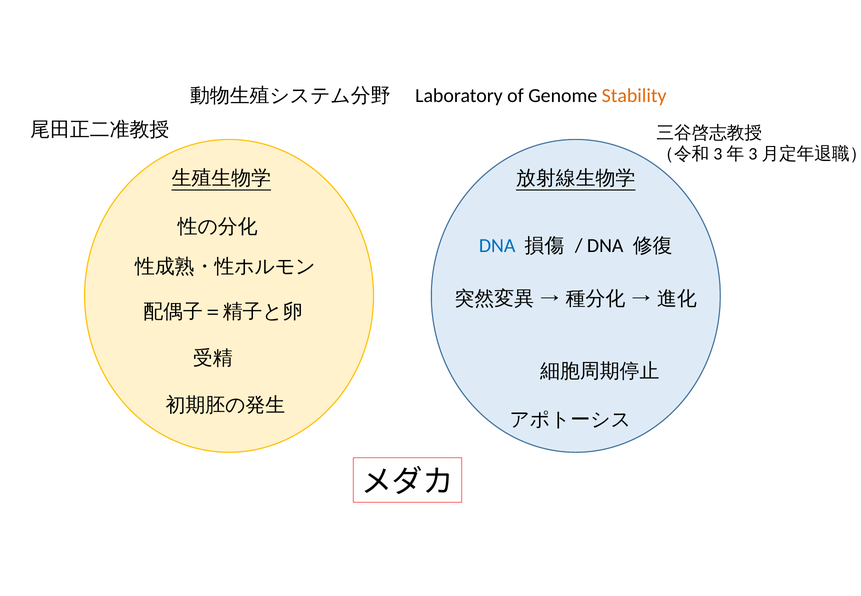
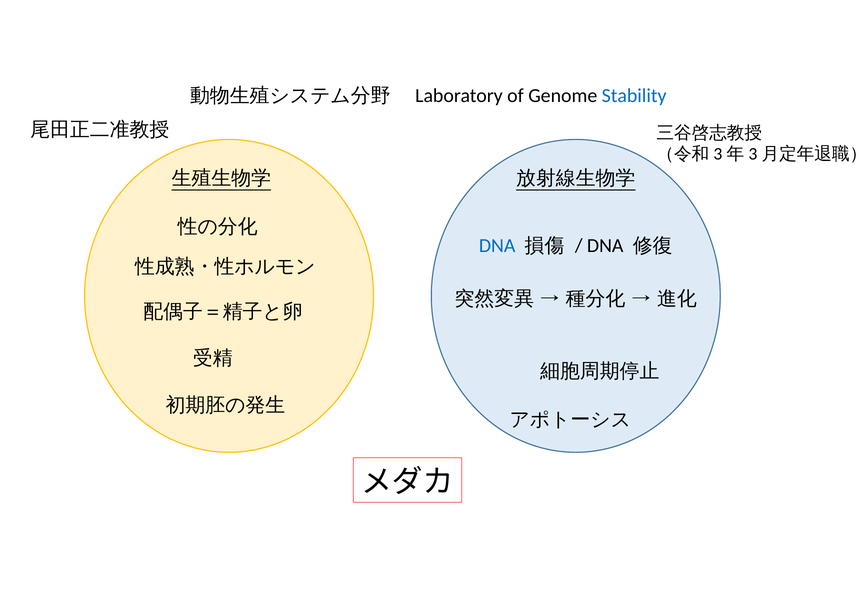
Stability colour: orange -> blue
